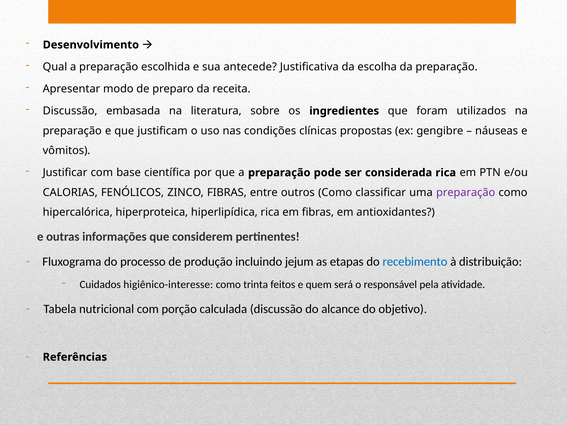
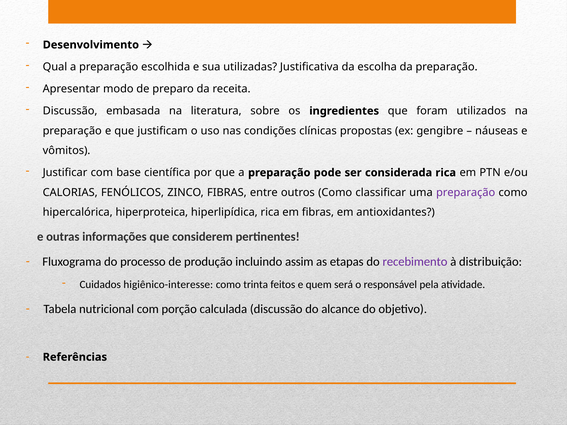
antecede: antecede -> utilizadas
jejum: jejum -> assim
recebimento colour: blue -> purple
